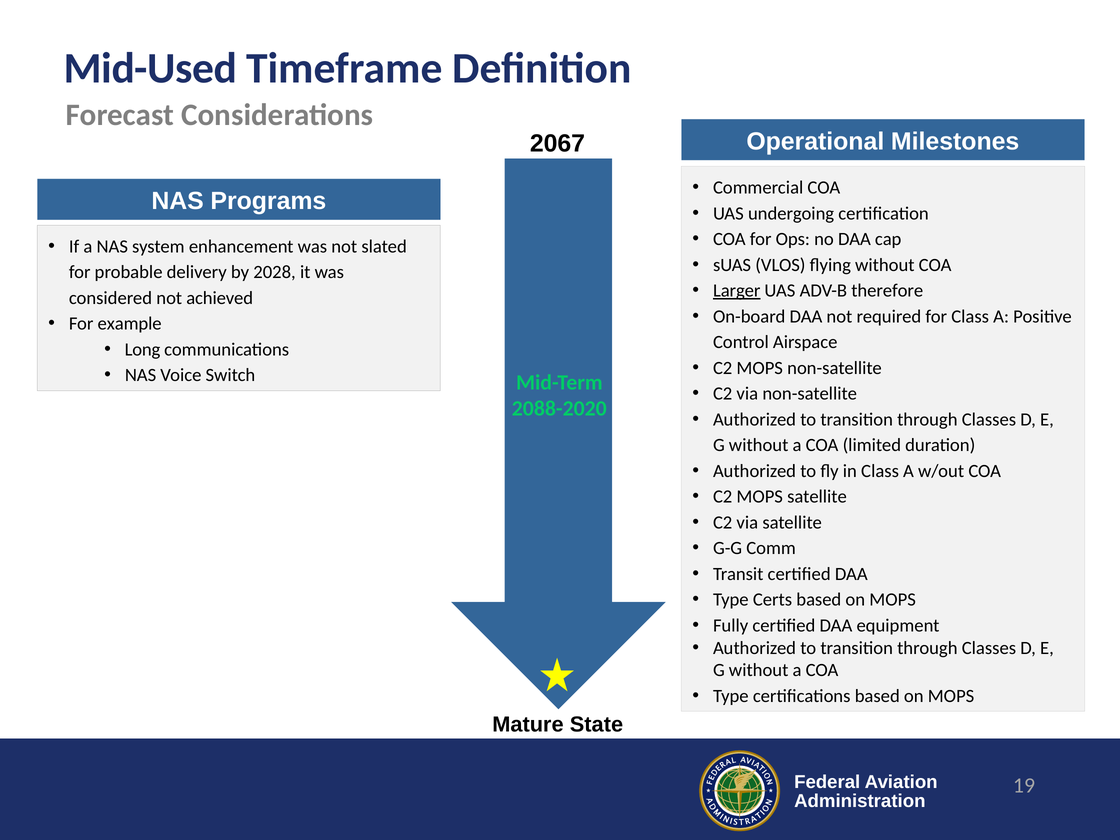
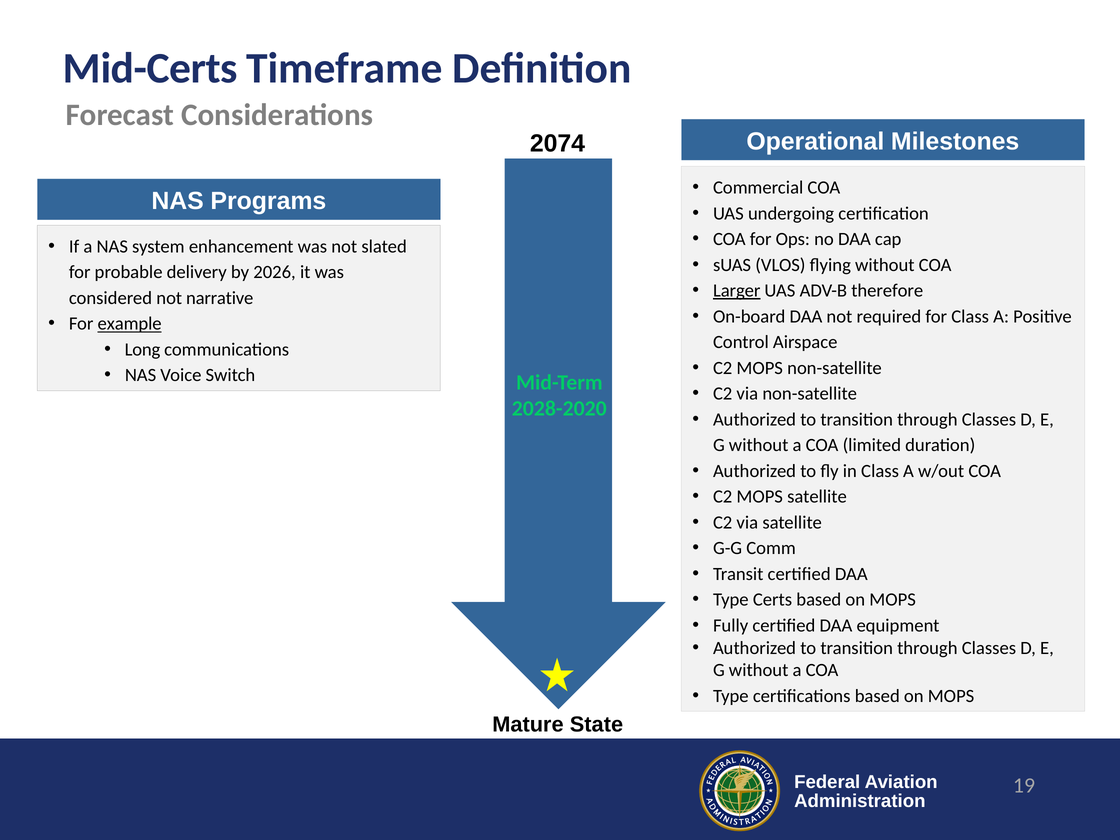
Mid-Used: Mid-Used -> Mid-Certs
2067: 2067 -> 2074
2028: 2028 -> 2026
achieved: achieved -> narrative
example underline: none -> present
2088-2020: 2088-2020 -> 2028-2020
